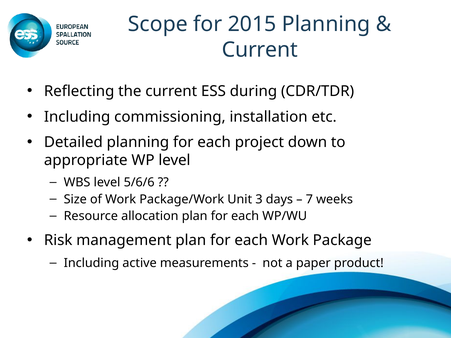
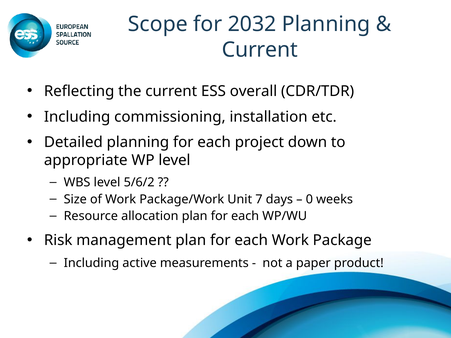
2015: 2015 -> 2032
during: during -> overall
5/6/6: 5/6/6 -> 5/6/2
3: 3 -> 7
7: 7 -> 0
